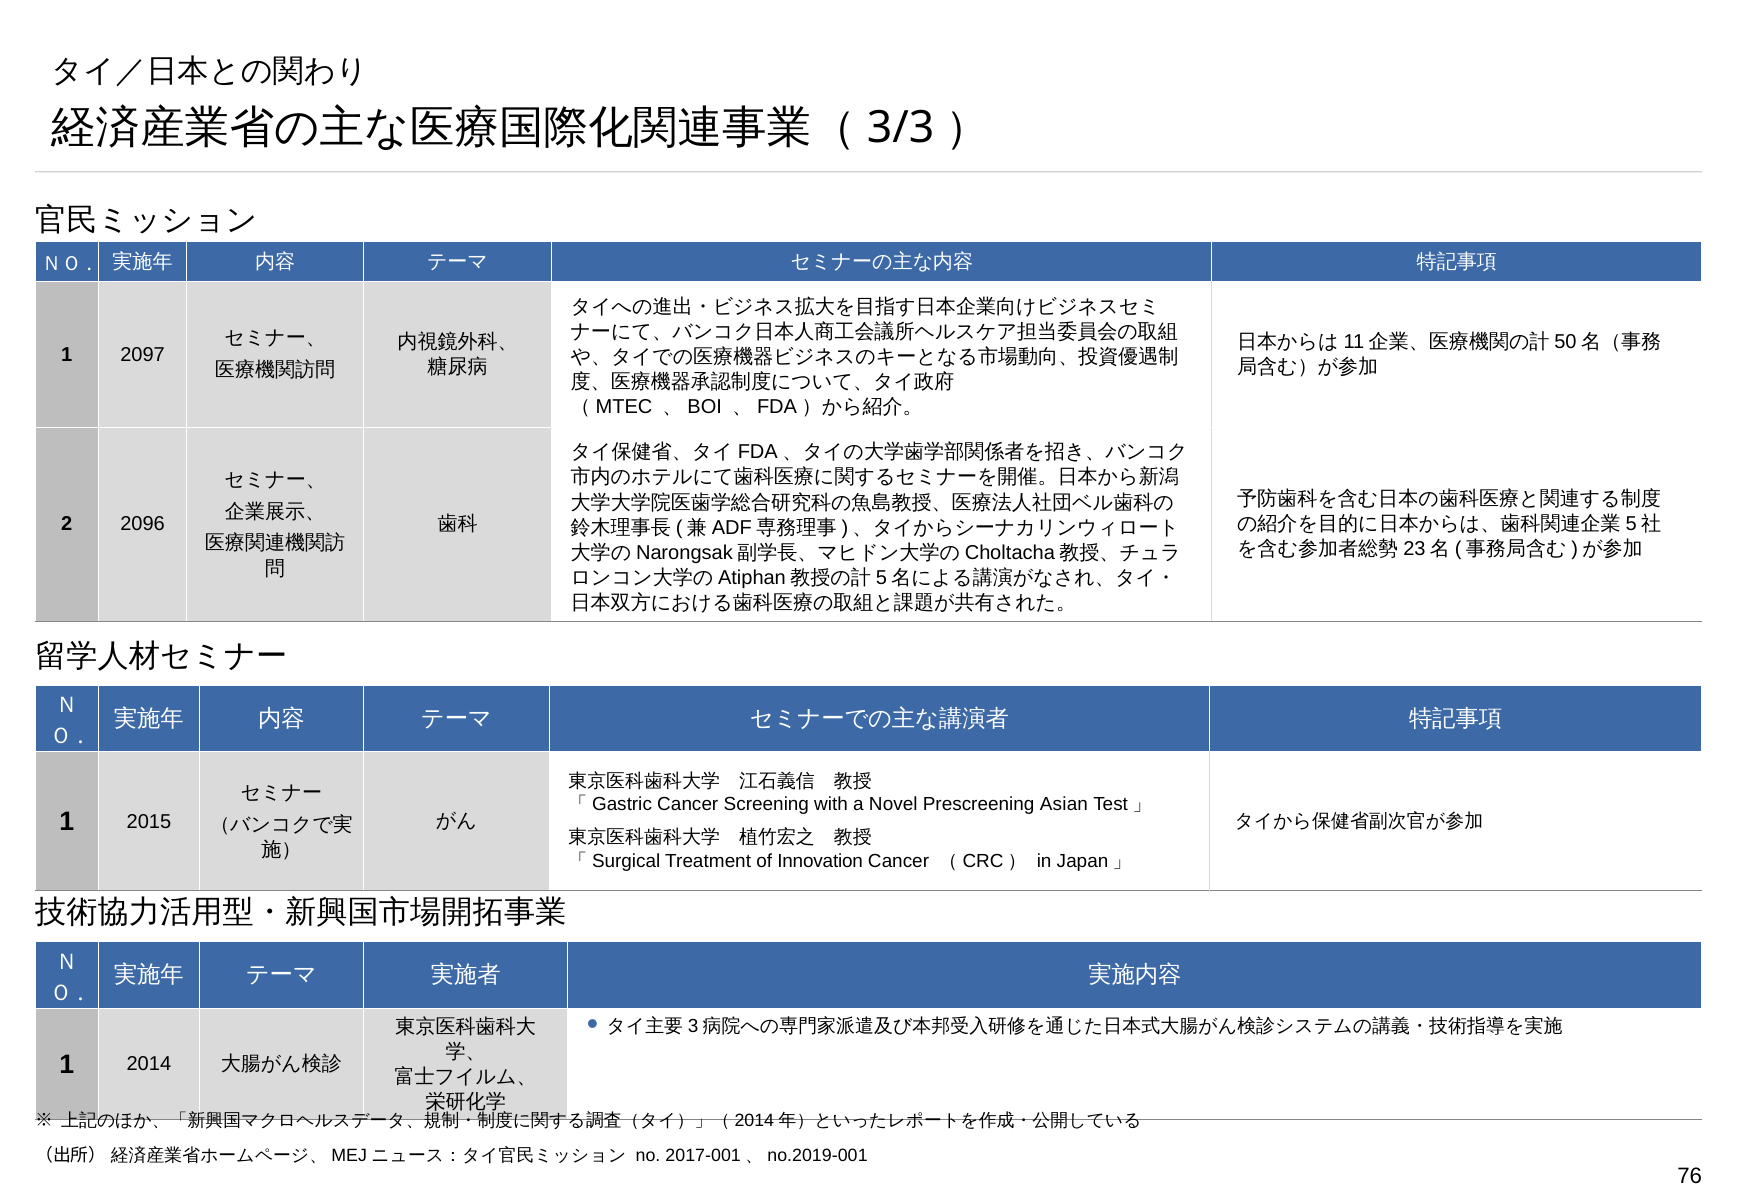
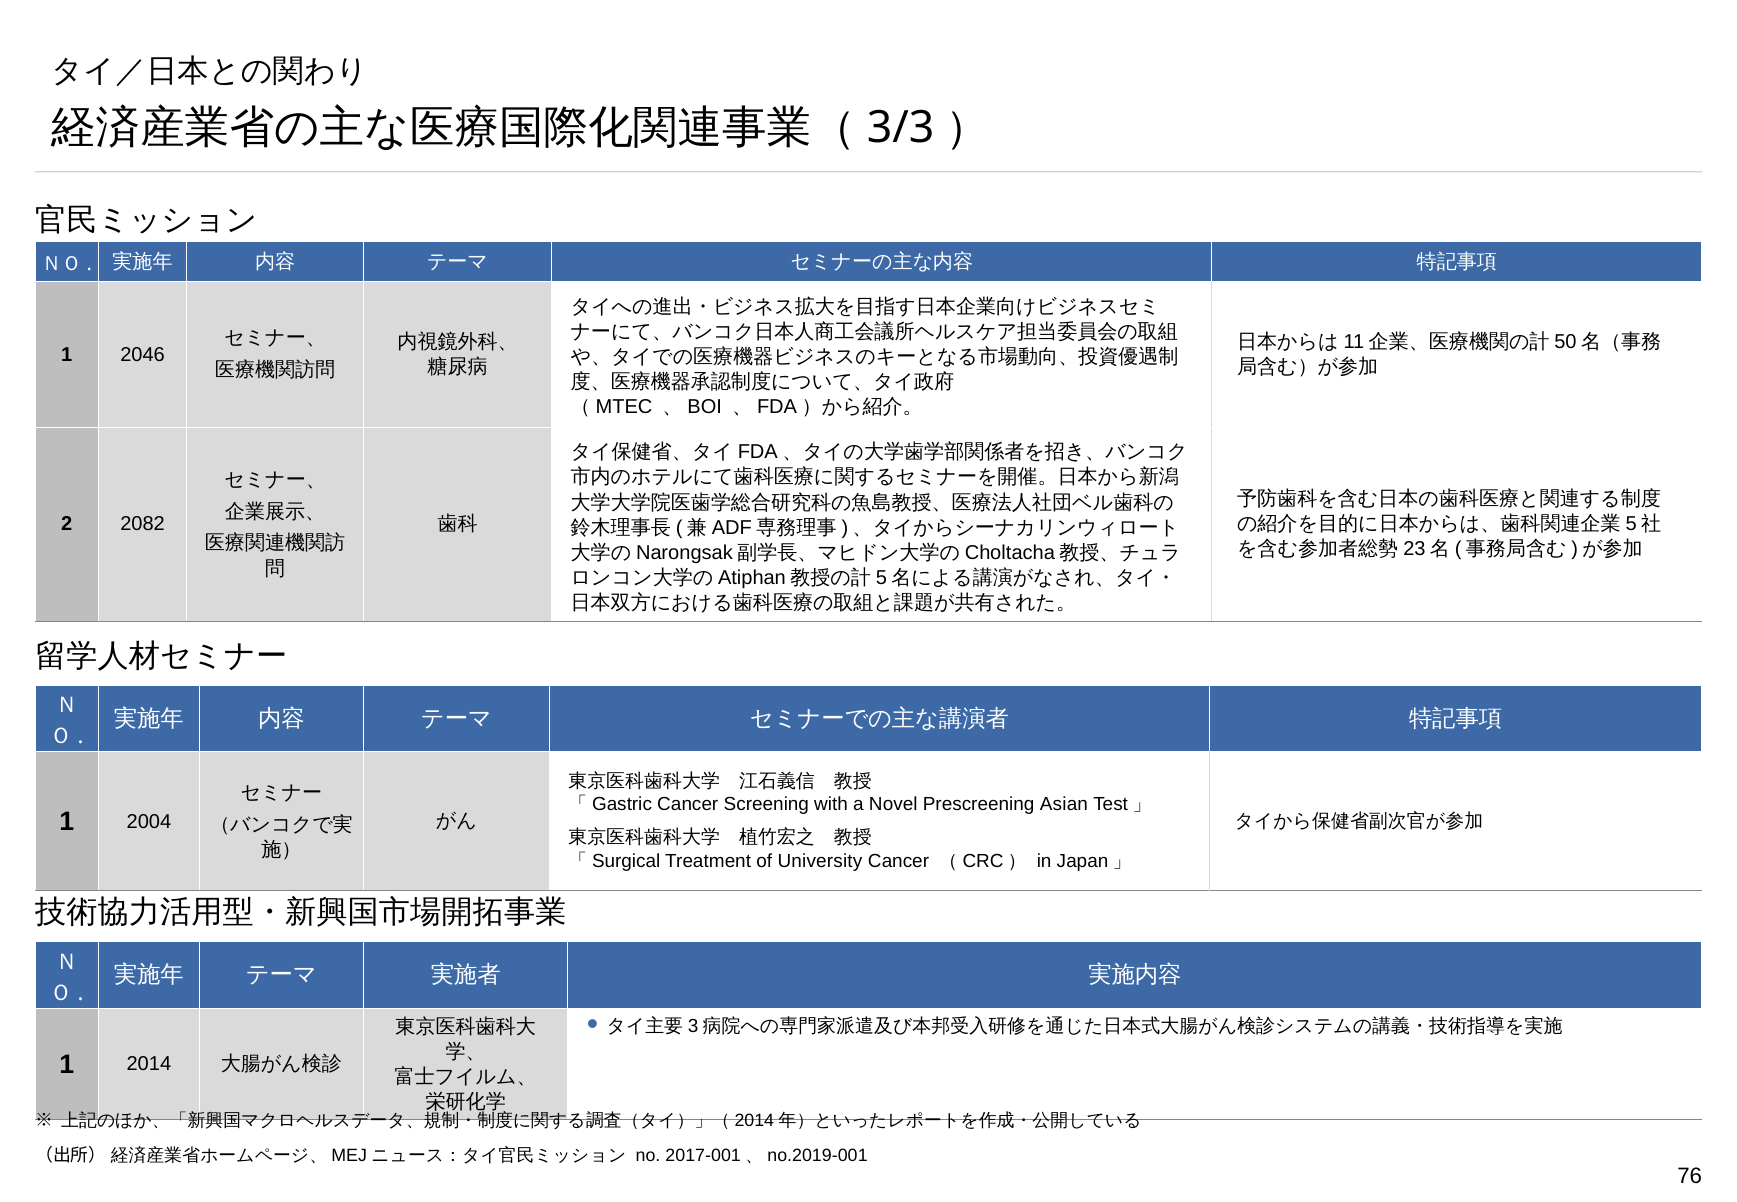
2097: 2097 -> 2046
2096: 2096 -> 2082
2015: 2015 -> 2004
Innovation: Innovation -> University
